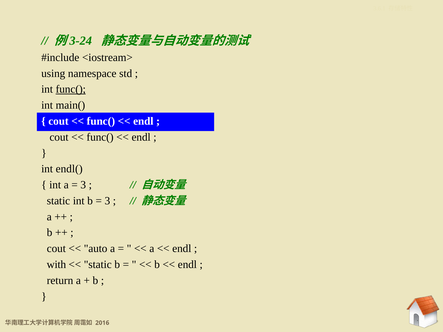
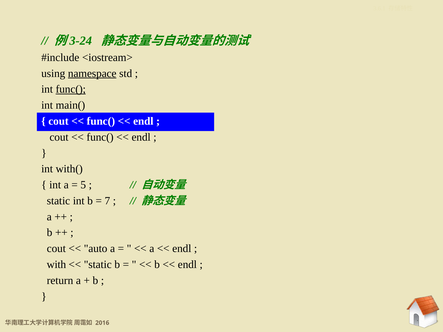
namespace underline: none -> present
endl(: endl( -> with(
3 at (83, 185): 3 -> 5
3 at (107, 201): 3 -> 7
